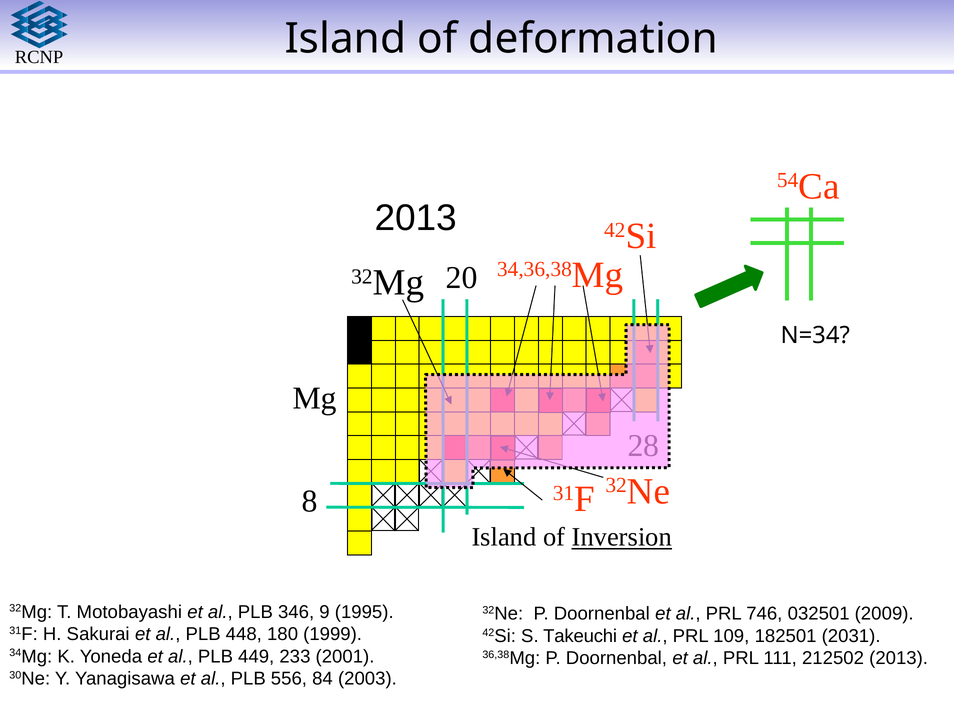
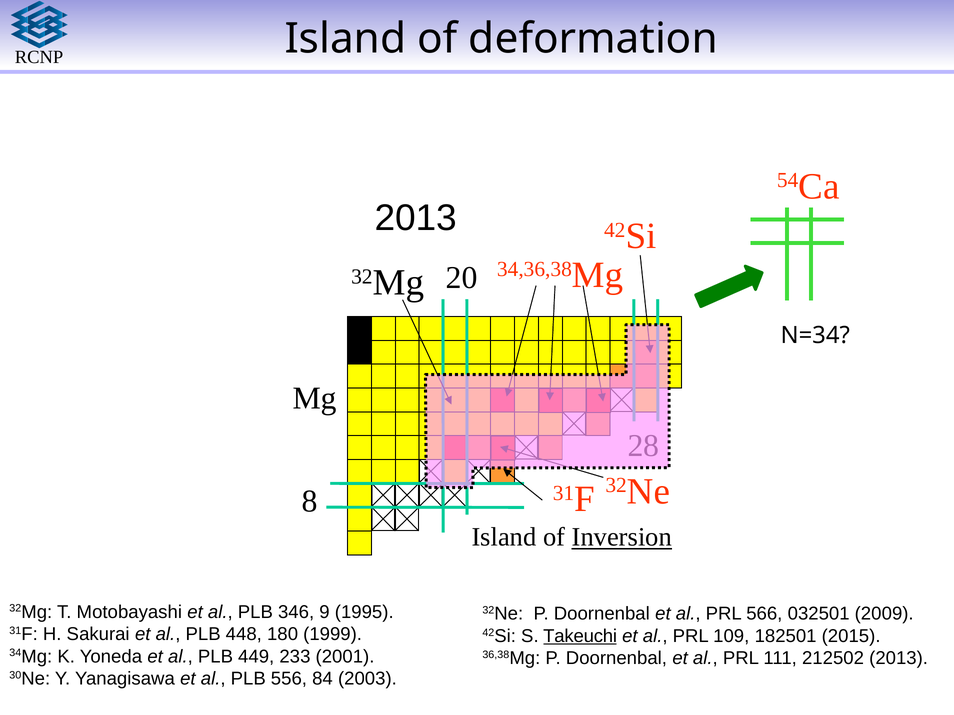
746: 746 -> 566
Takeuchi underline: none -> present
2031: 2031 -> 2015
